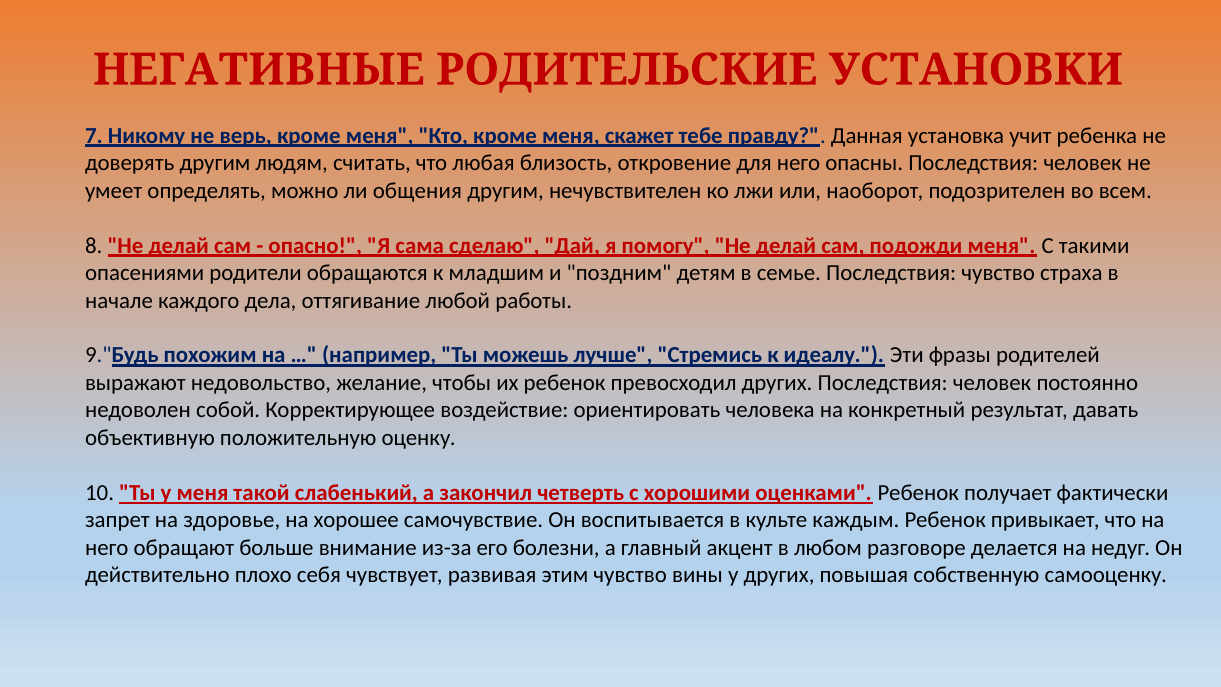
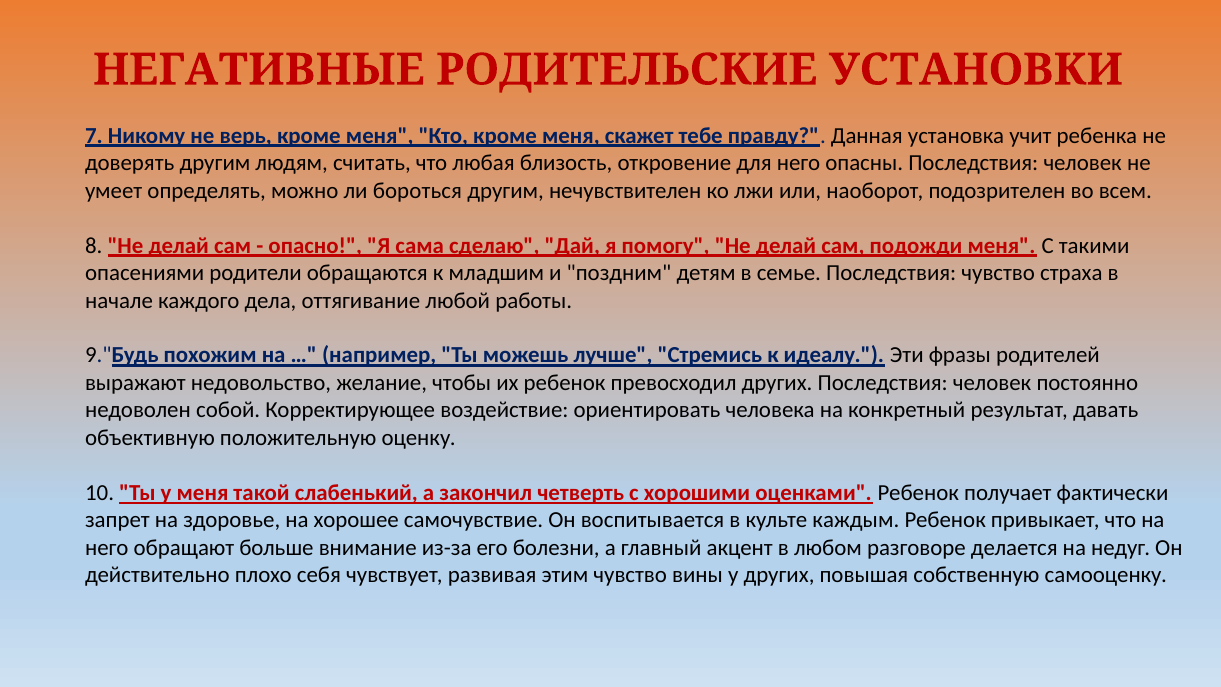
общения: общения -> бороться
